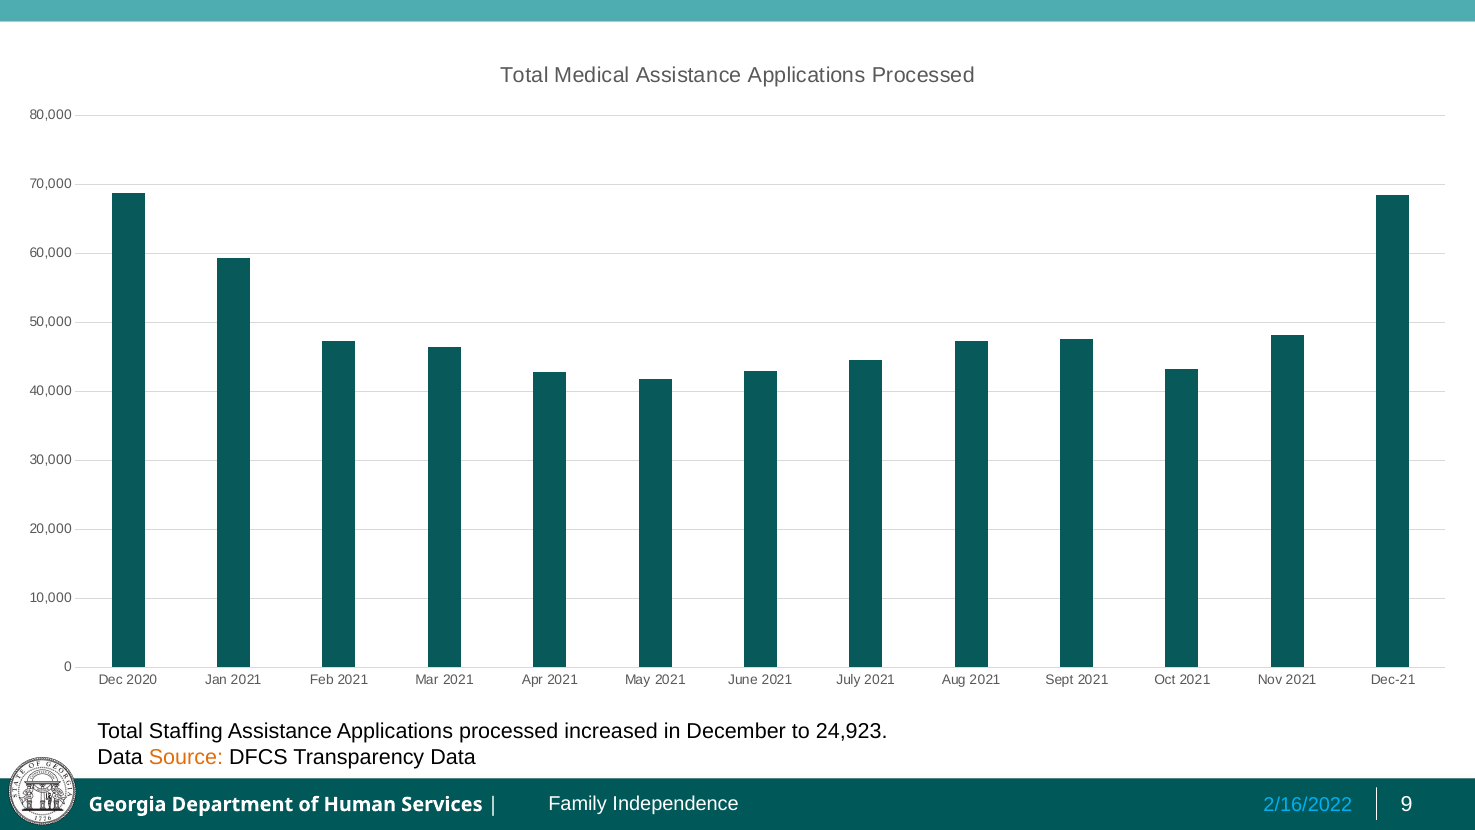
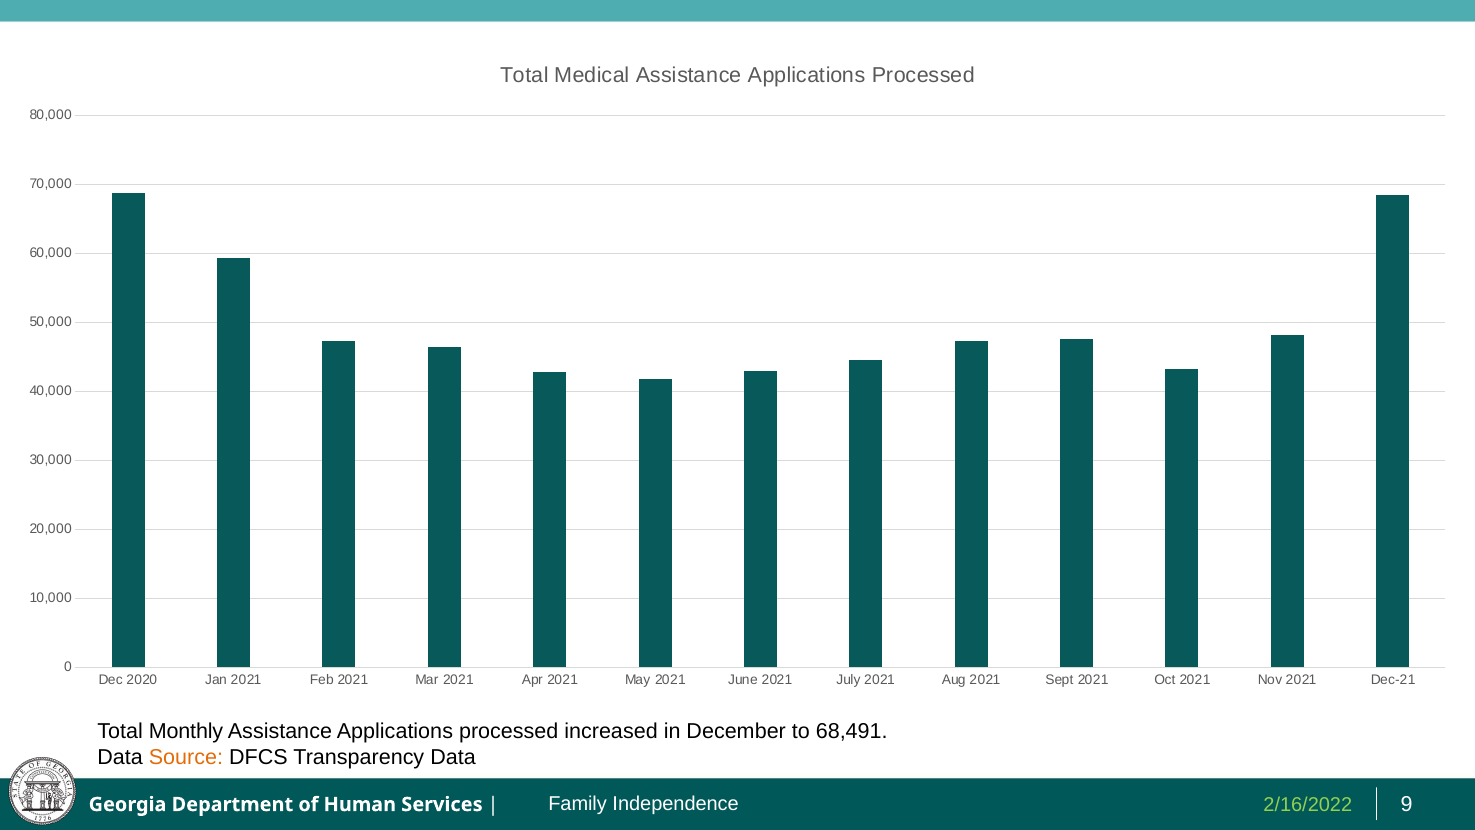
Staffing: Staffing -> Monthly
24,923: 24,923 -> 68,491
2/16/2022 colour: light blue -> light green
